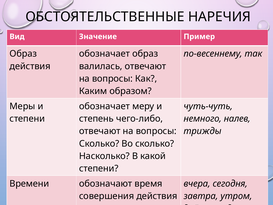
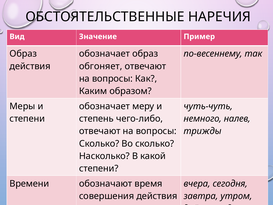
валилась: валилась -> обгоняет
